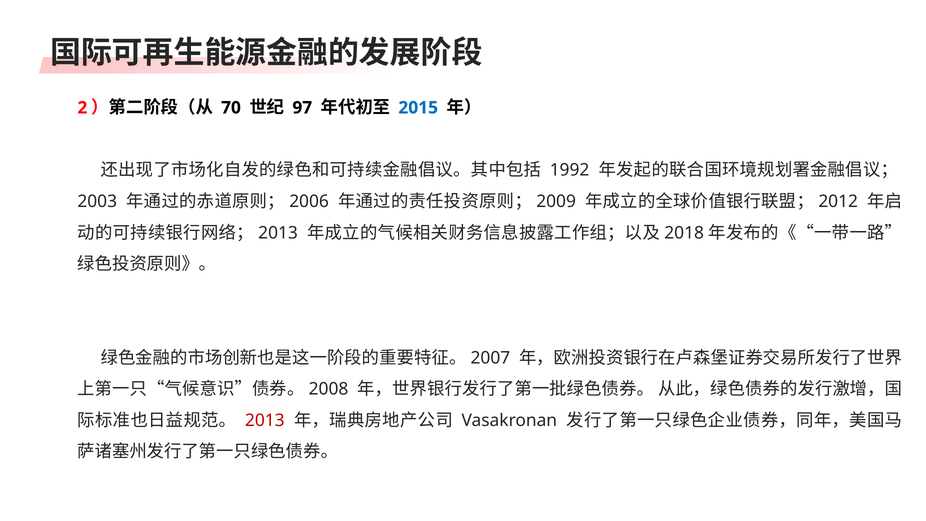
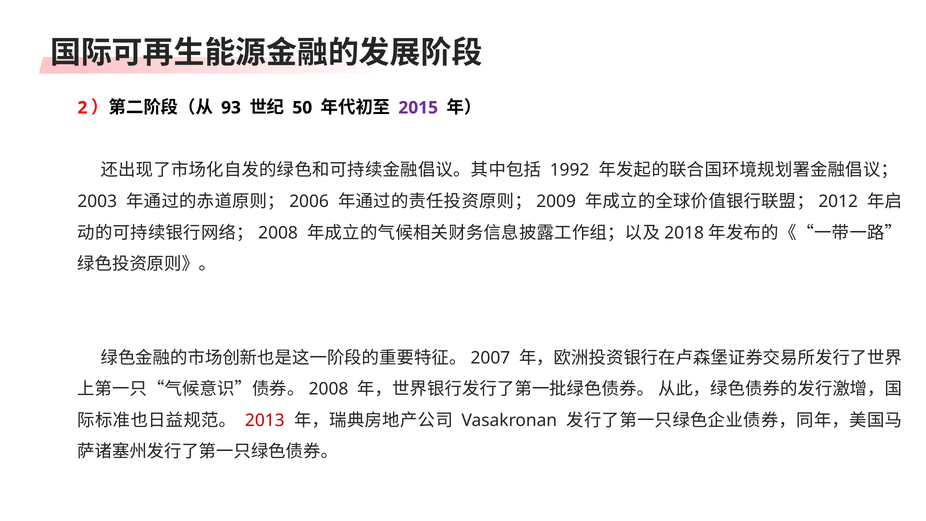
70: 70 -> 93
97: 97 -> 50
2015 colour: blue -> purple
2013 at (278, 233): 2013 -> 2008
